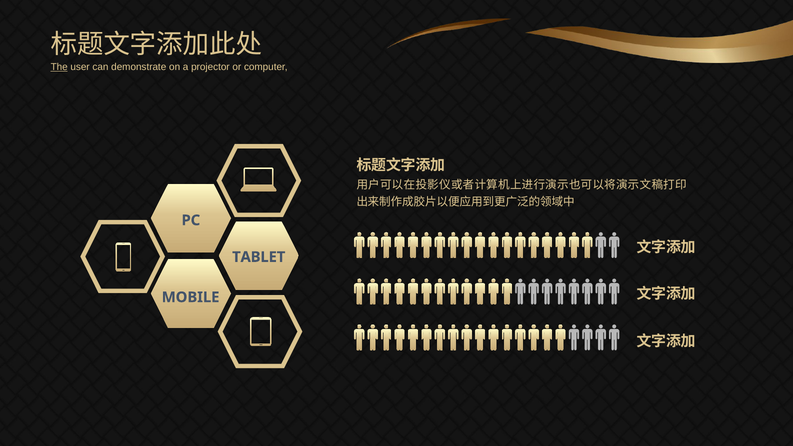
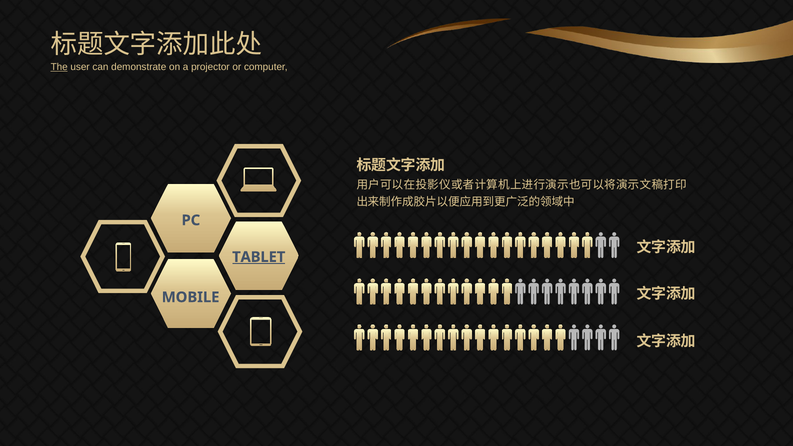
TABLET underline: none -> present
